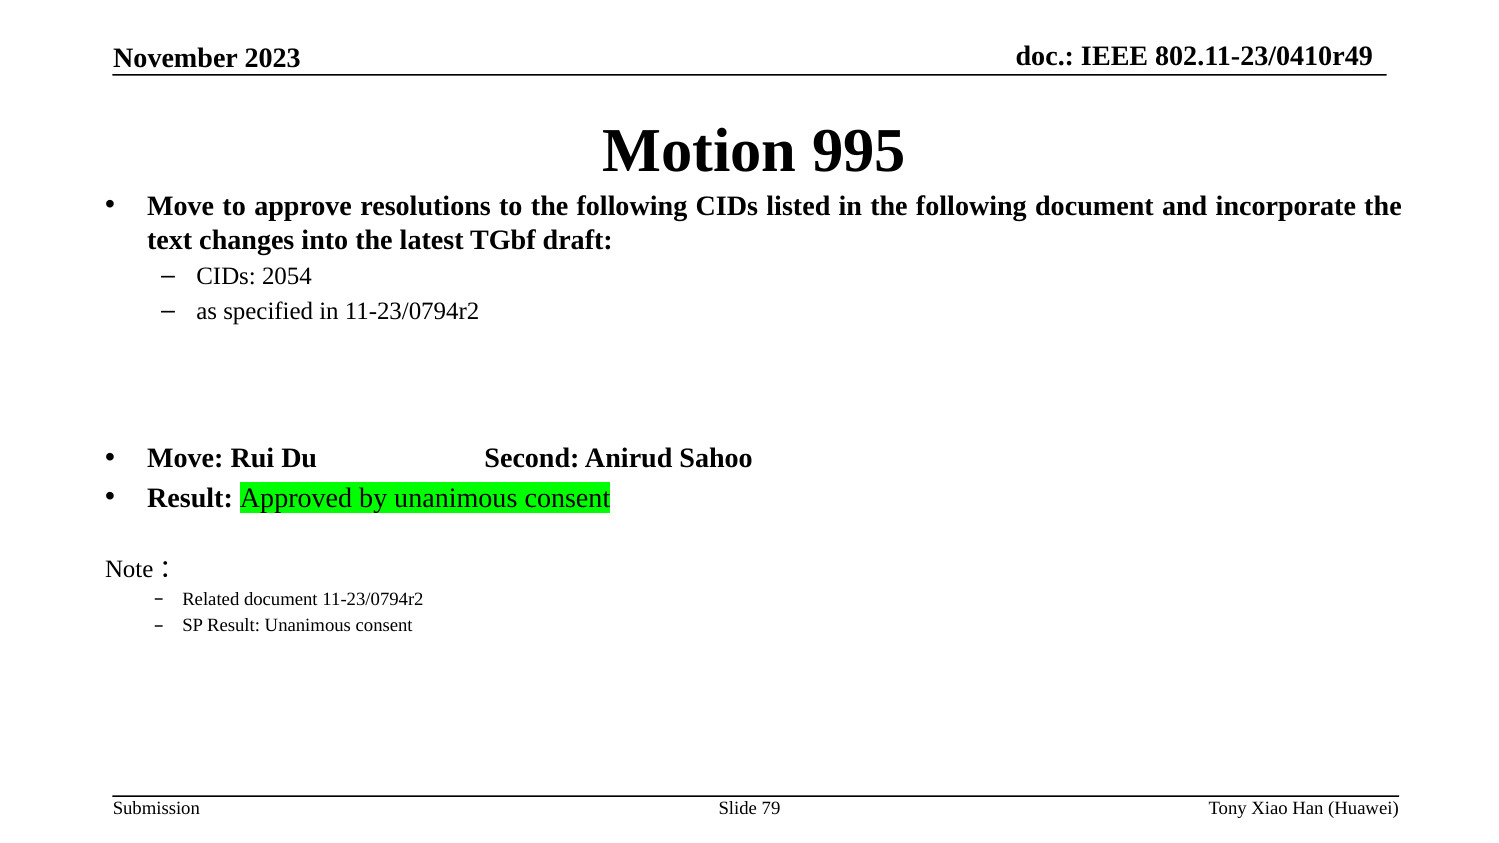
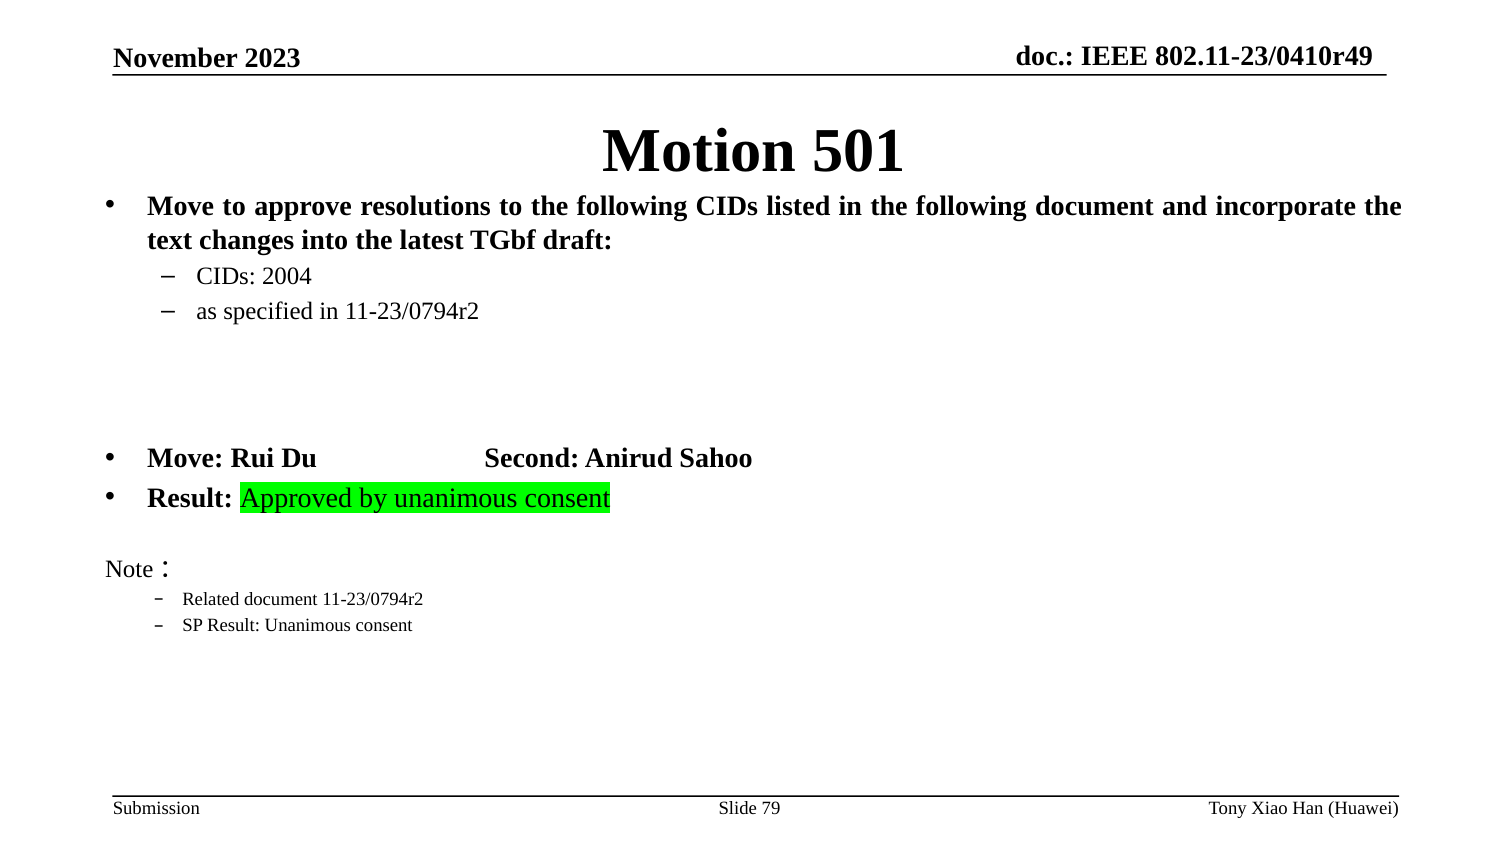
995: 995 -> 501
2054: 2054 -> 2004
